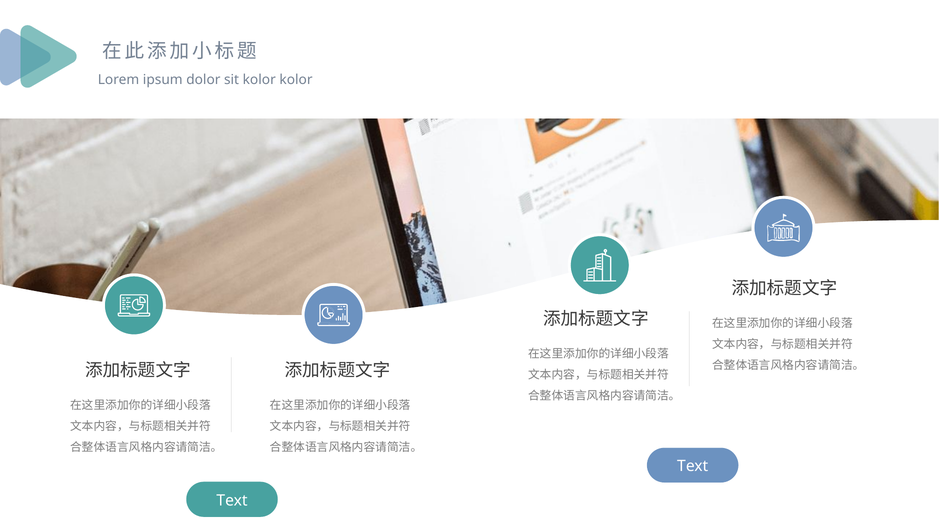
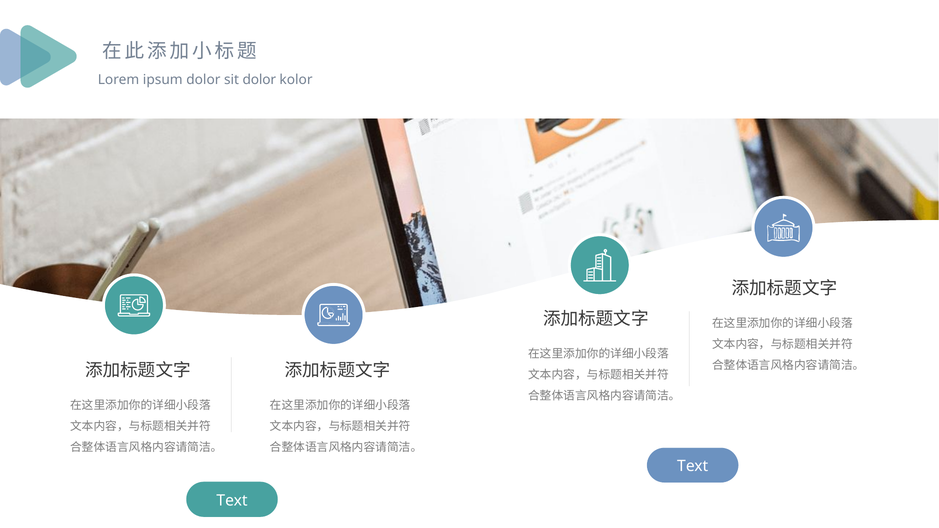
sit kolor: kolor -> dolor
